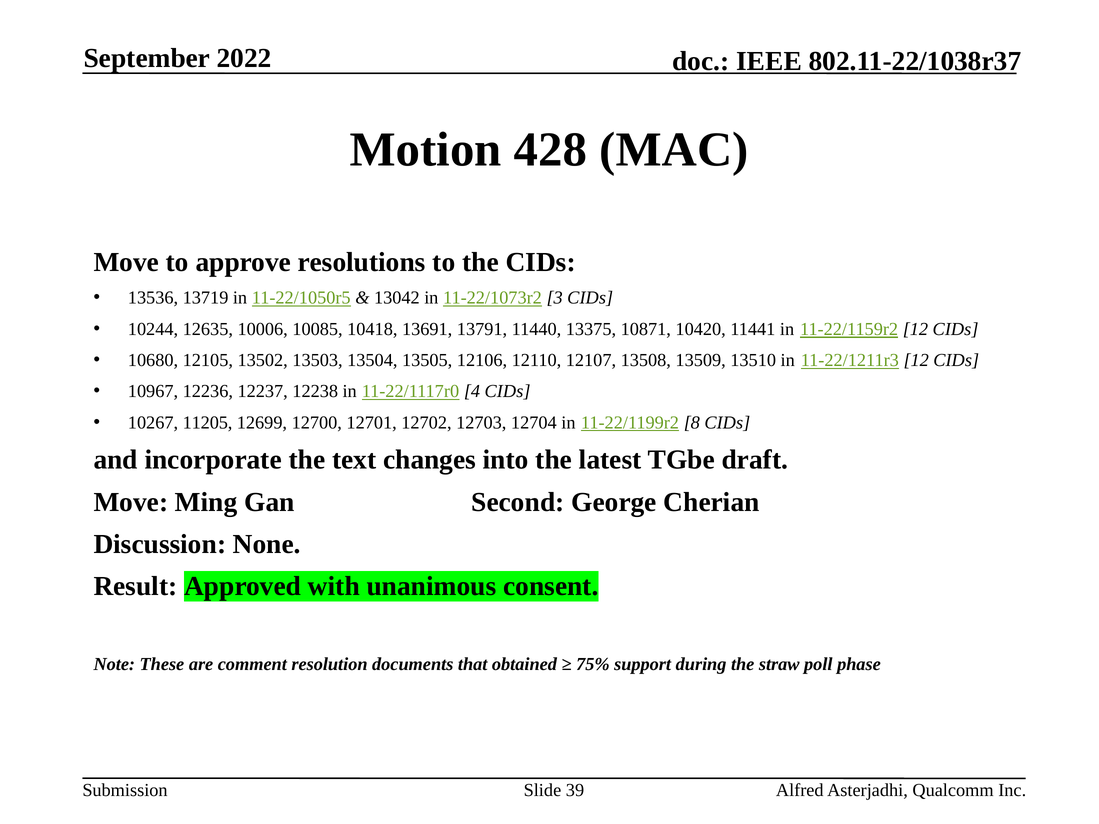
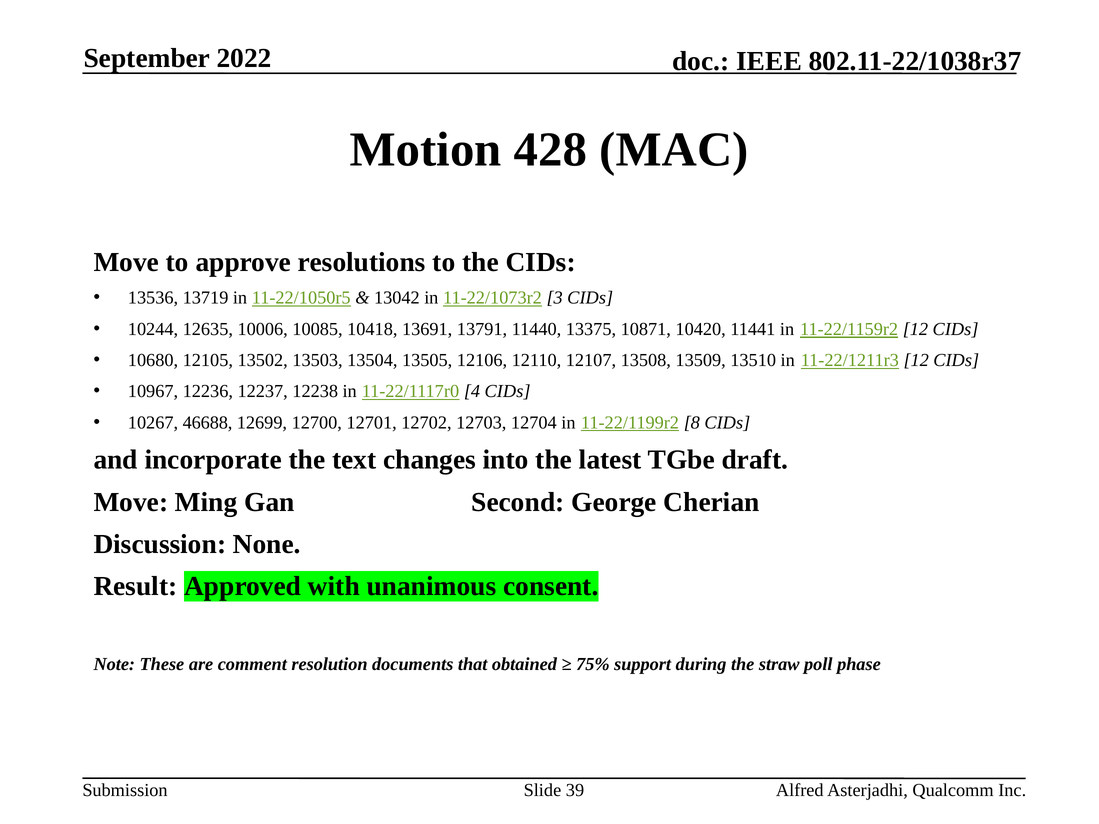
11205: 11205 -> 46688
